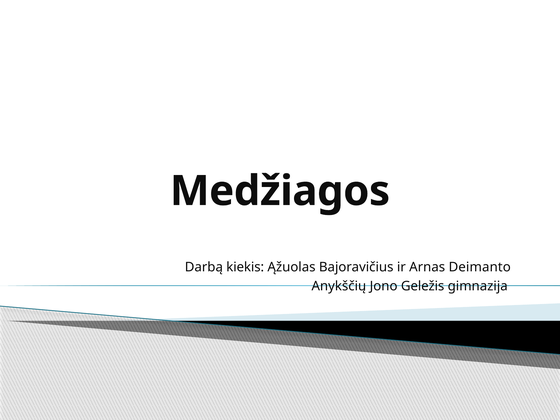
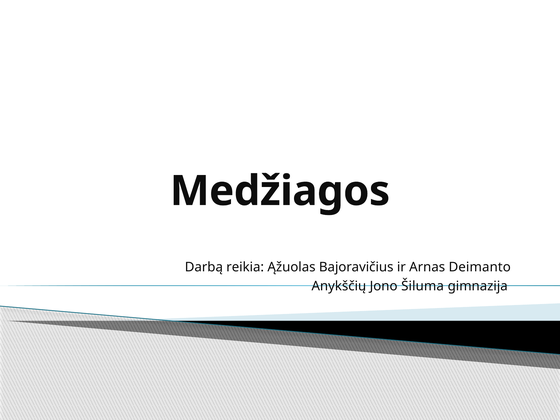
kiekis: kiekis -> reikia
Geležis: Geležis -> Šiluma
